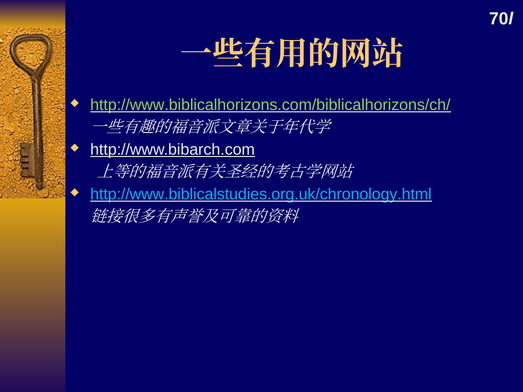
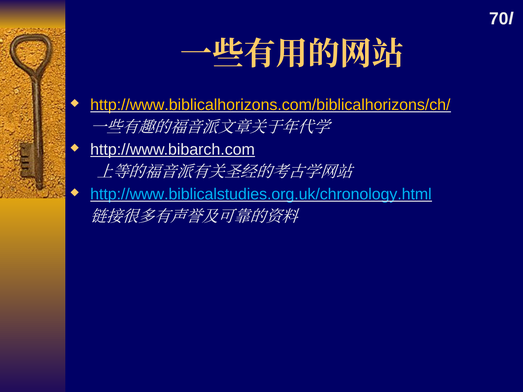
http://www.biblicalhorizons.com/biblicalhorizons/ch/ colour: light green -> yellow
